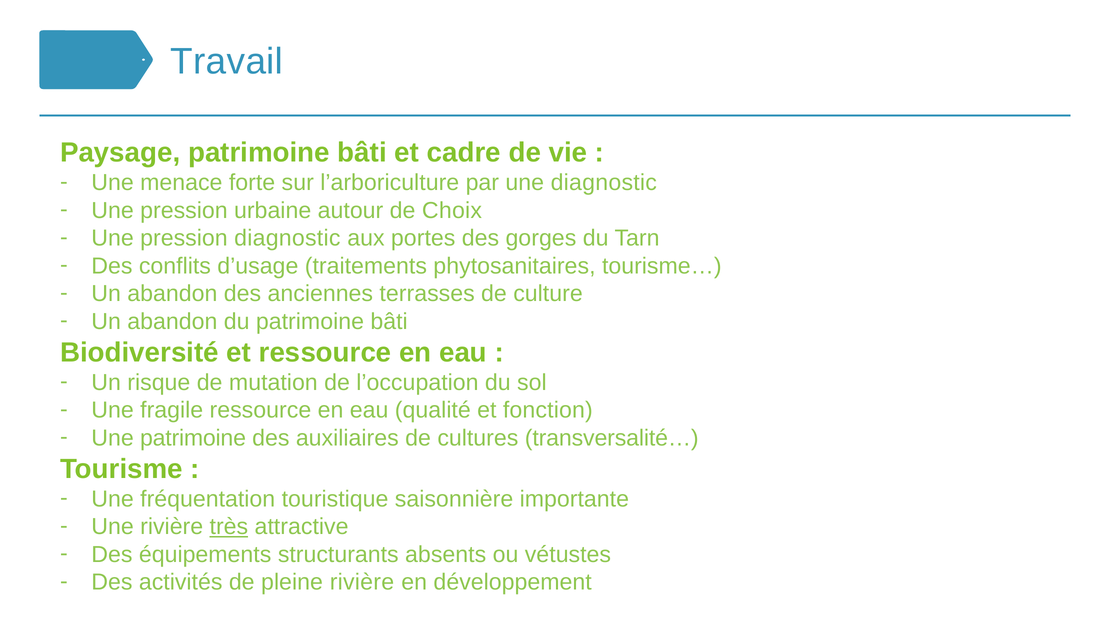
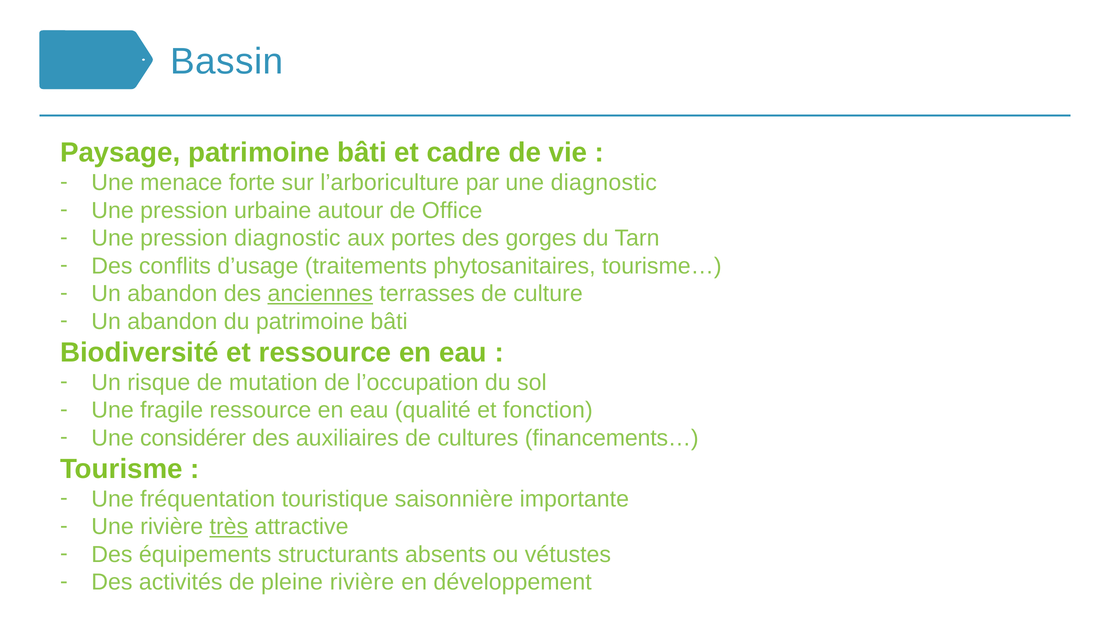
Travail: Travail -> Bassin
Choix: Choix -> Office
anciennes underline: none -> present
Une patrimoine: patrimoine -> considérer
transversalité…: transversalité… -> financements…
